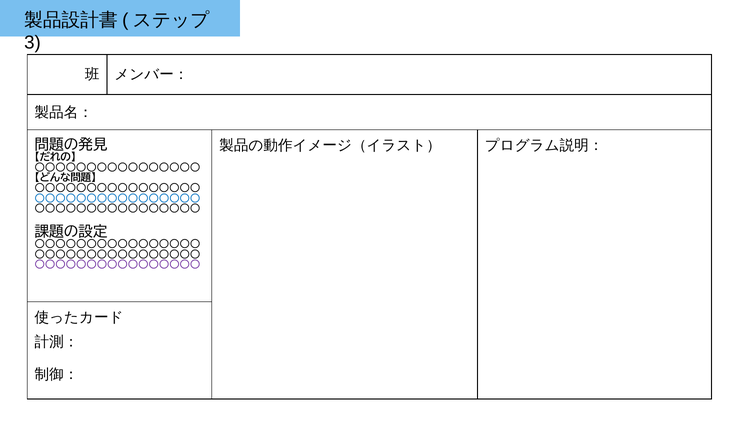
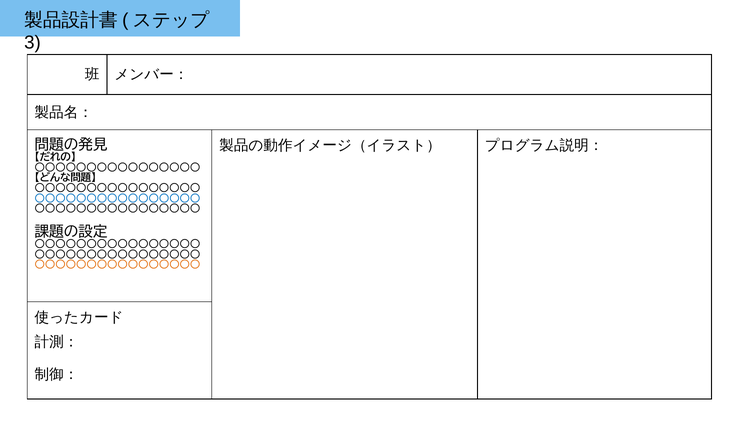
〇〇〇〇〇〇〇〇〇〇〇〇〇〇〇〇 at (117, 265) colour: purple -> orange
